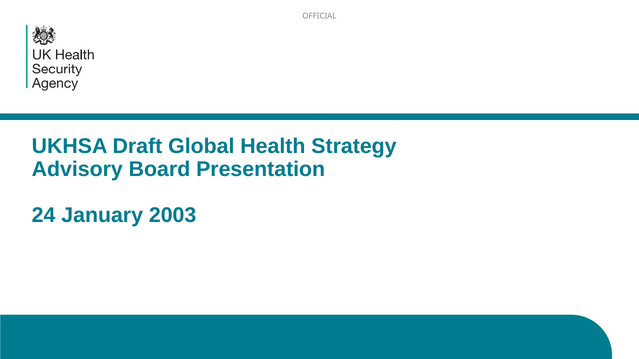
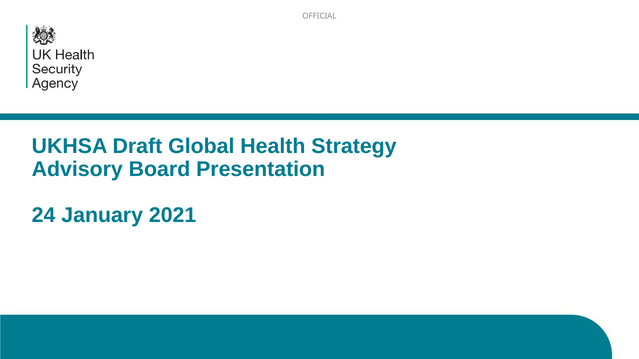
2003: 2003 -> 2021
